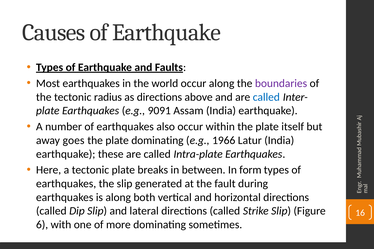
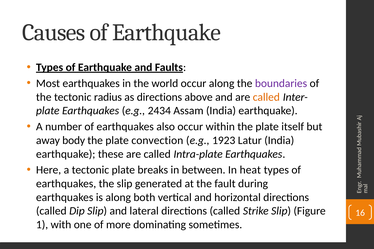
called at (266, 97) colour: blue -> orange
9091: 9091 -> 2434
goes: goes -> body
plate dominating: dominating -> convection
1966: 1966 -> 1923
form: form -> heat
6: 6 -> 1
